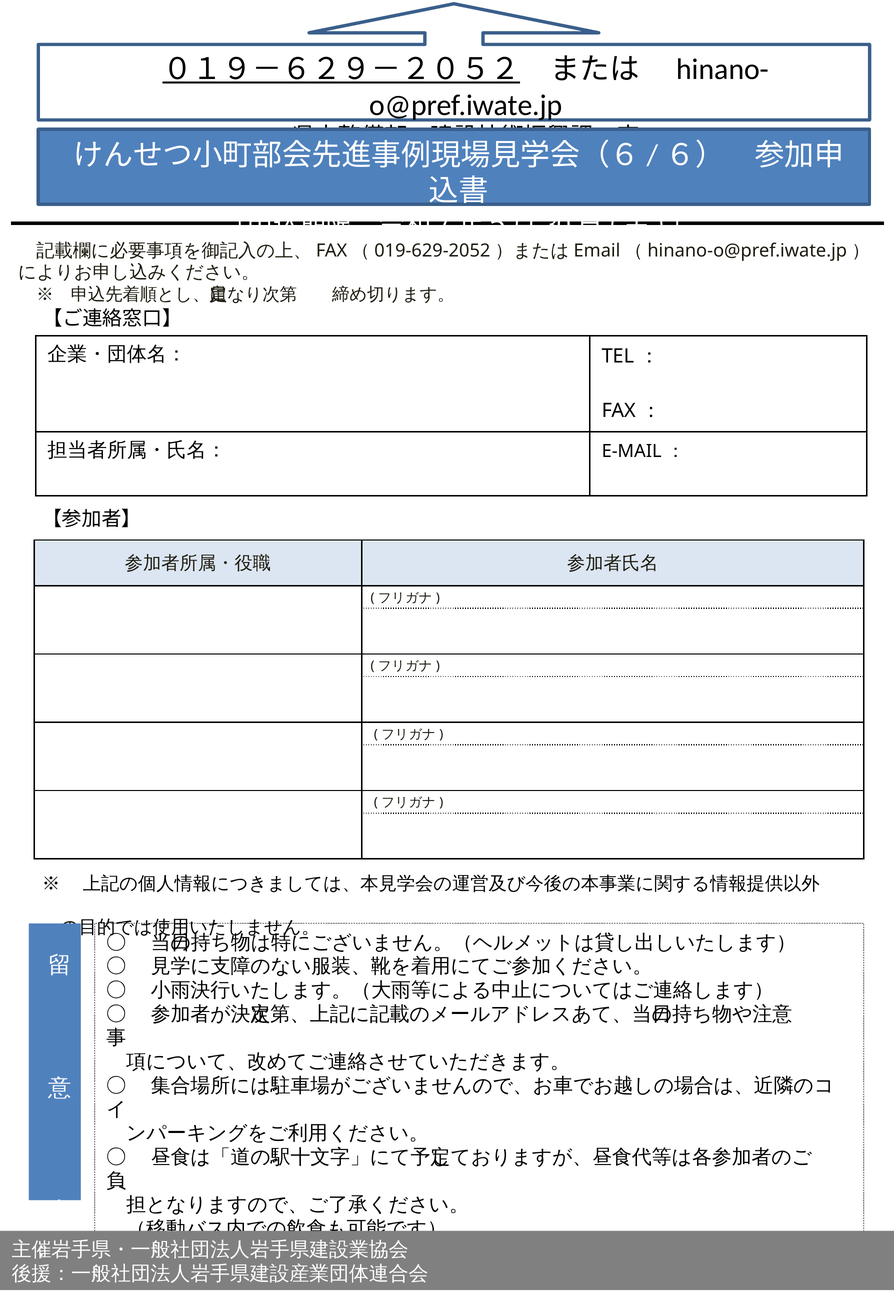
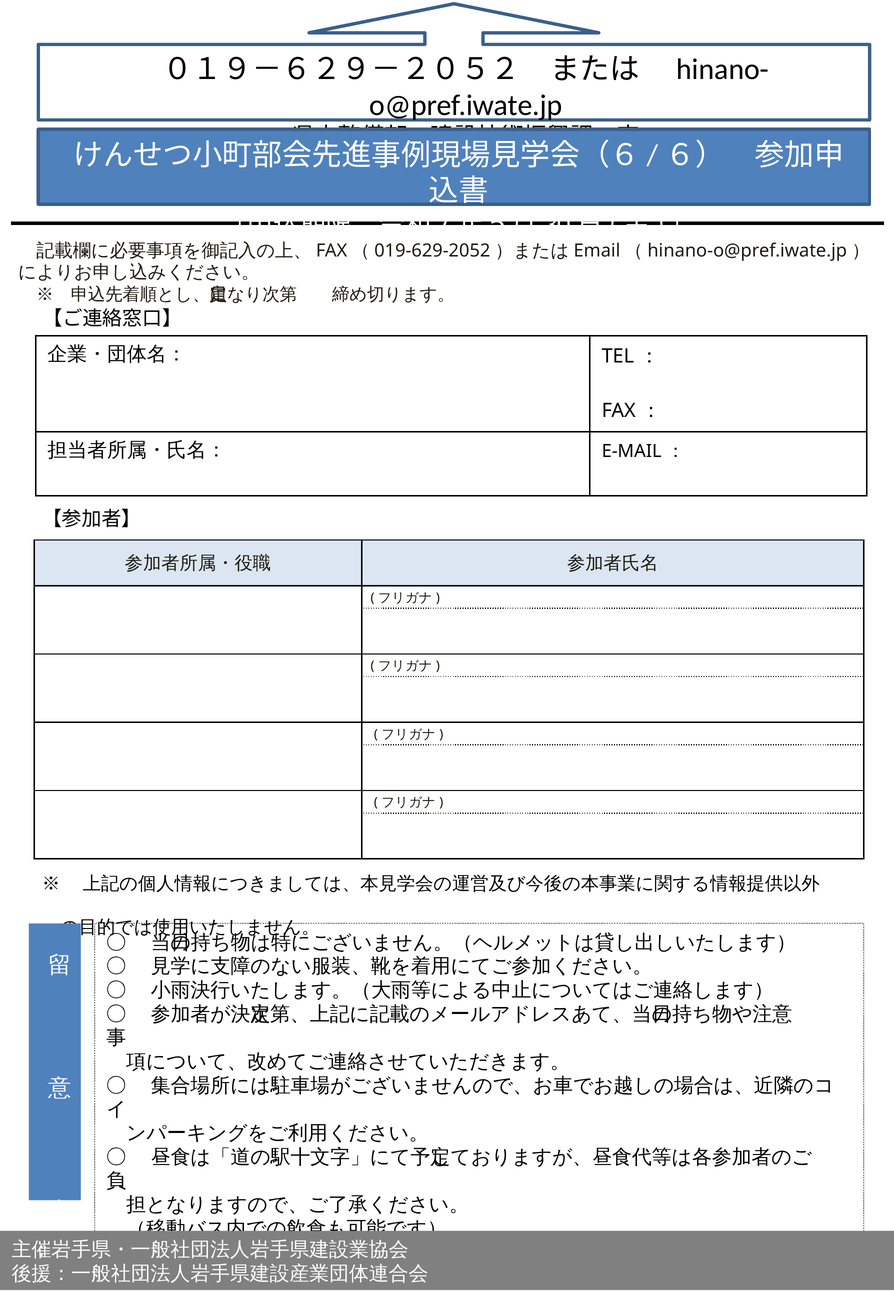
０１９－６２９－２０５２ underline: present -> none
